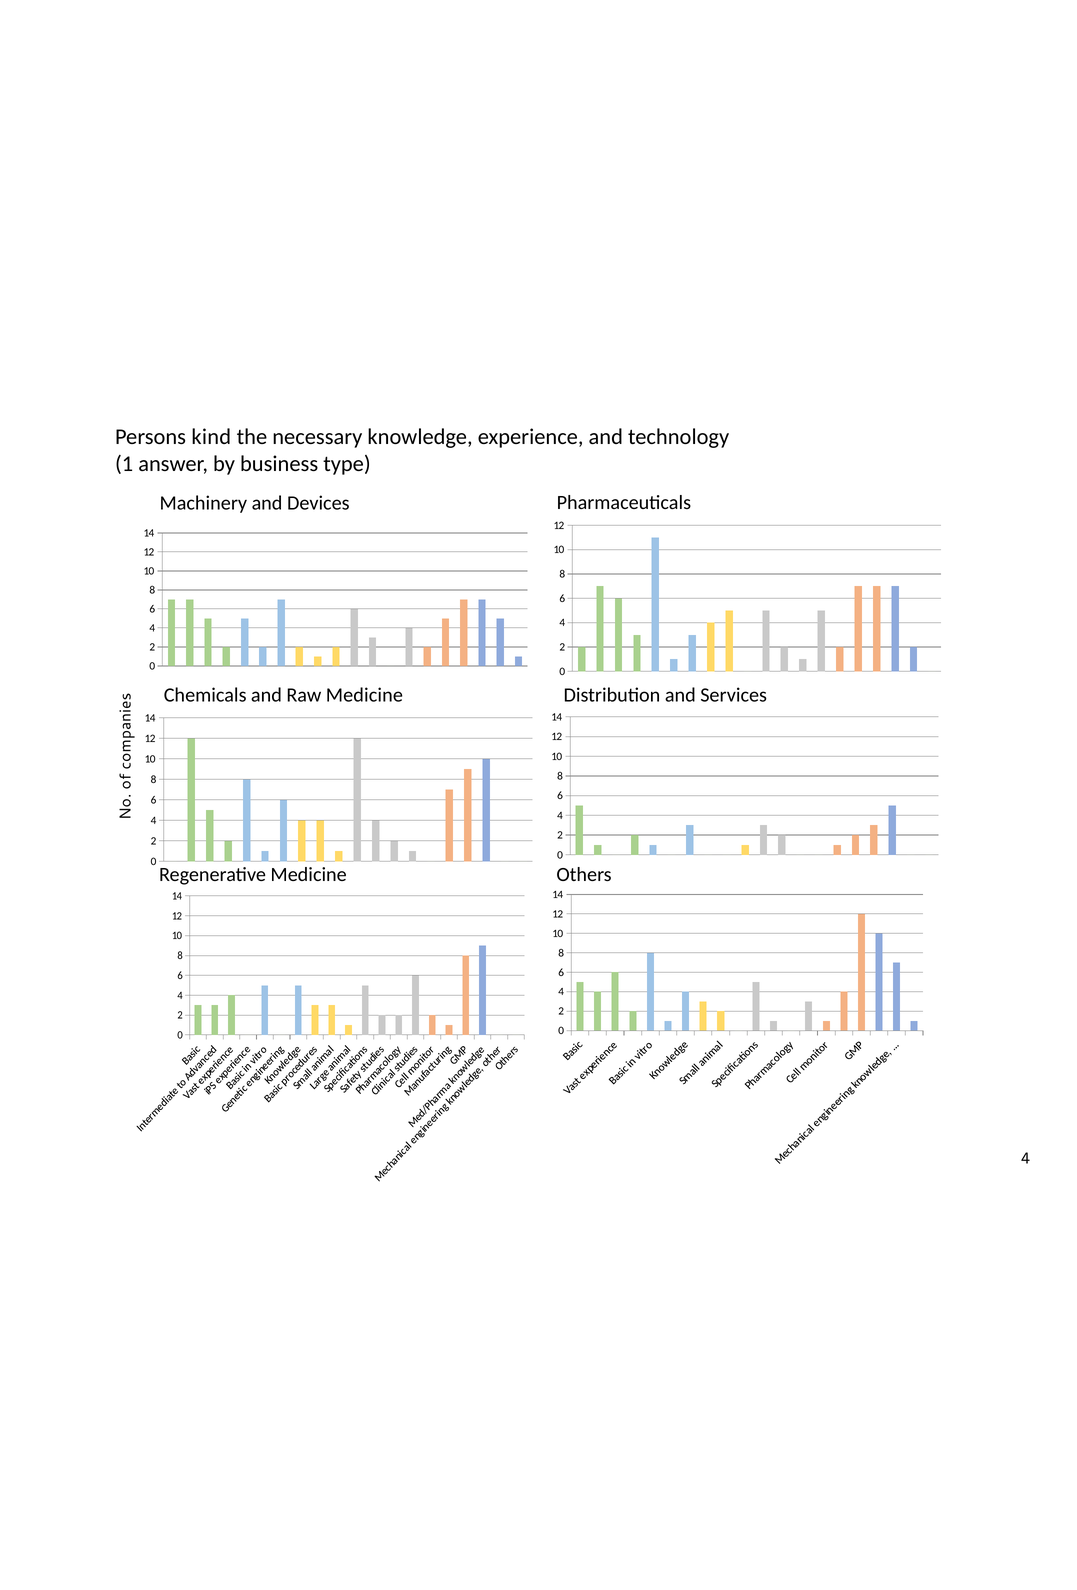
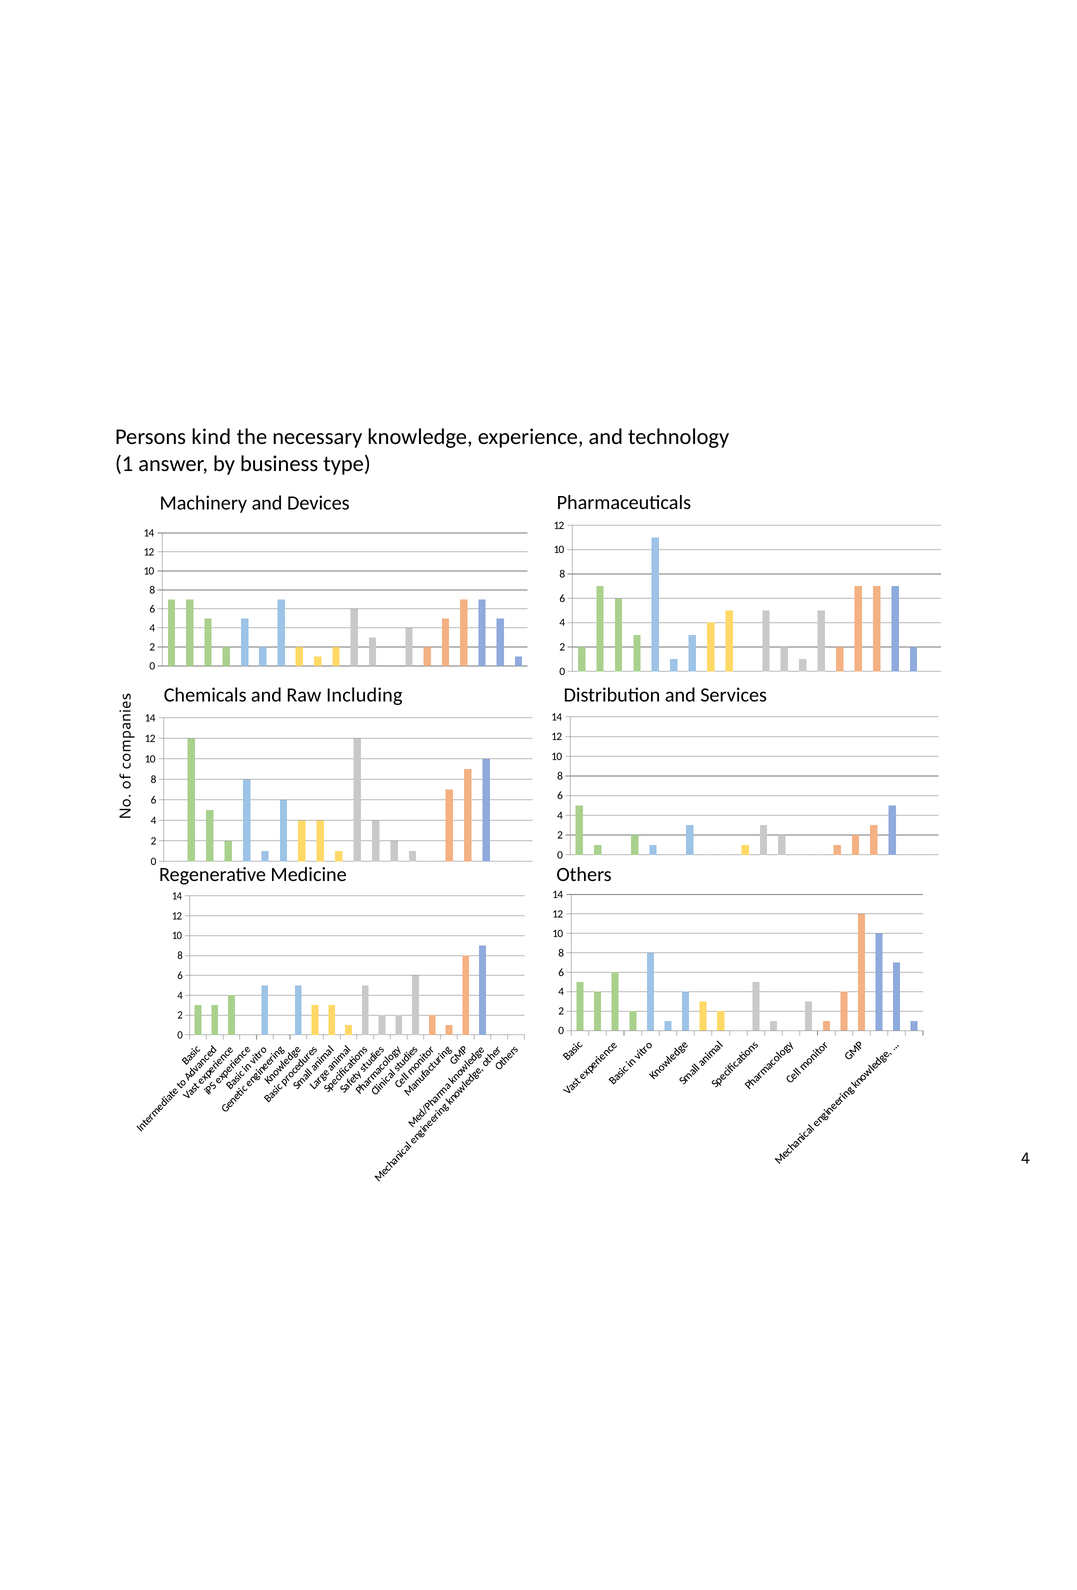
Raw Medicine: Medicine -> Including
